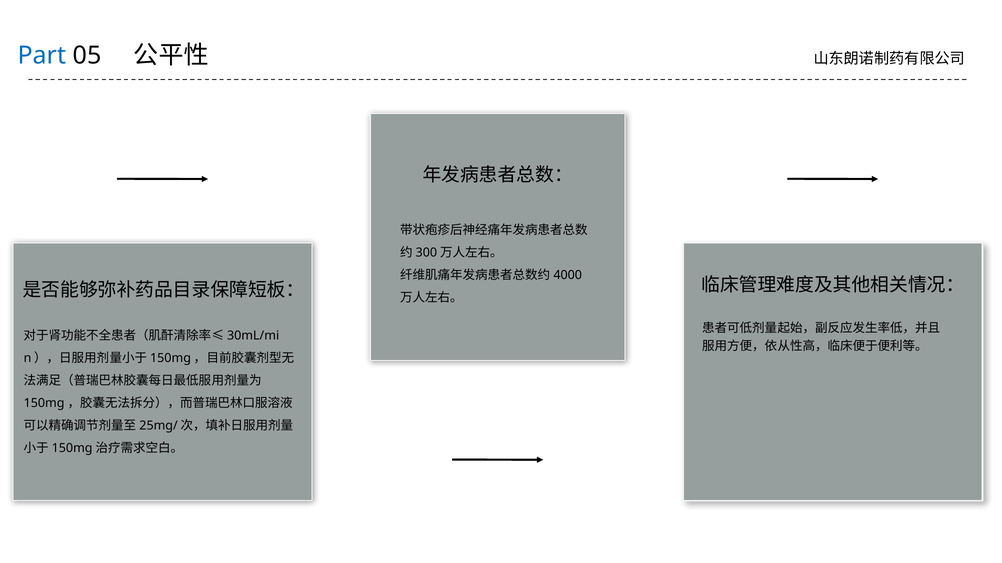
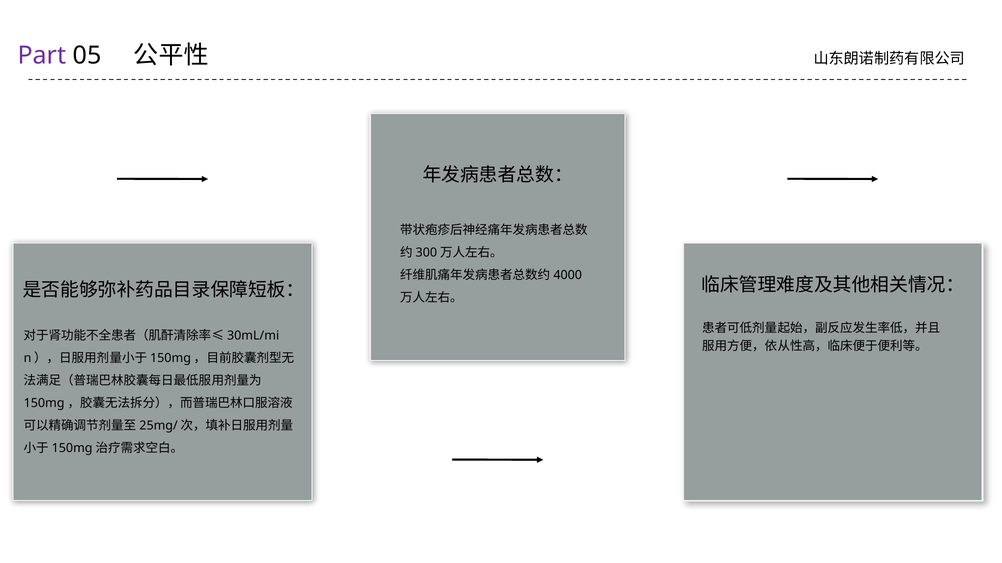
Part colour: blue -> purple
